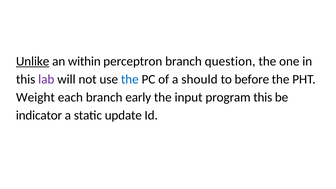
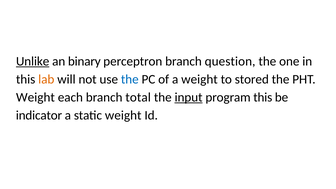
within: within -> binary
lab colour: purple -> orange
a should: should -> weight
before: before -> stored
early: early -> total
input underline: none -> present
static update: update -> weight
